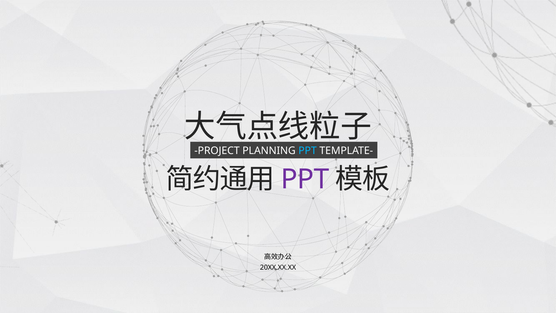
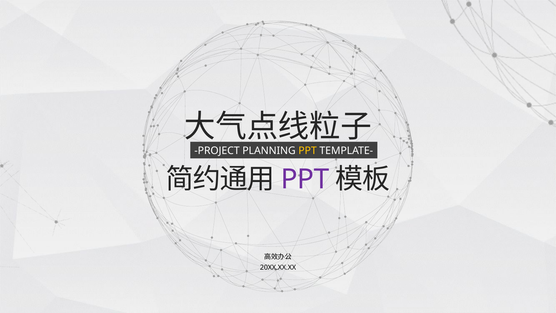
PPT at (308, 151) colour: light blue -> yellow
